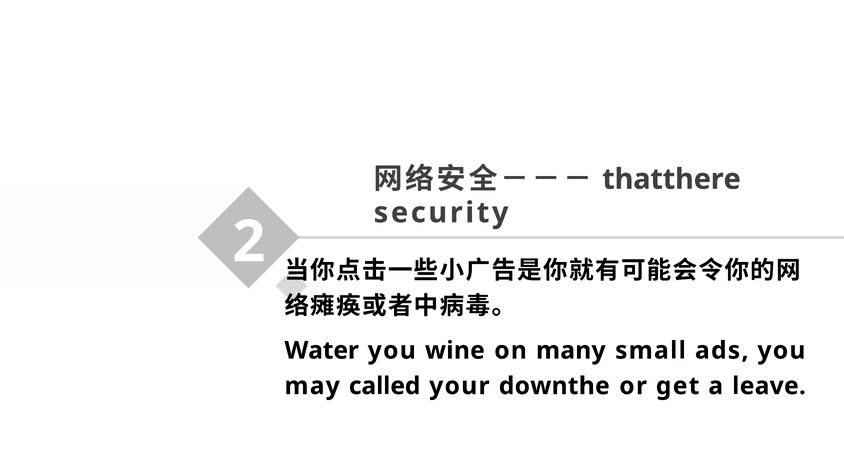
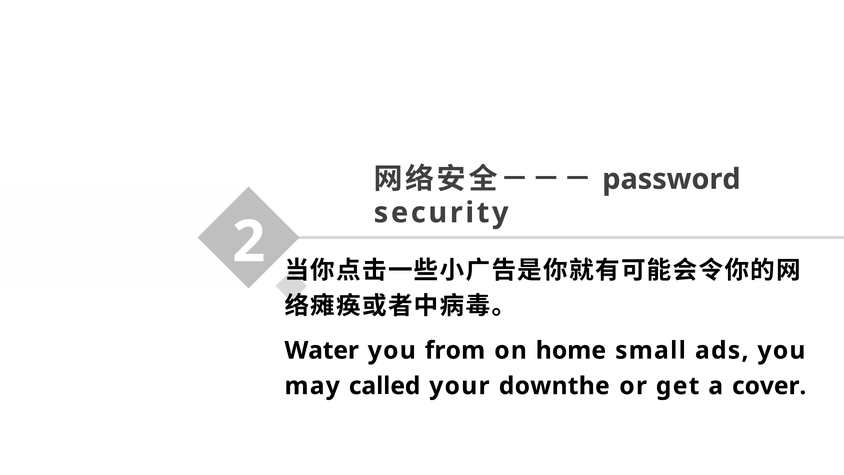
thatthere: thatthere -> password
wine: wine -> from
many: many -> home
leave: leave -> cover
